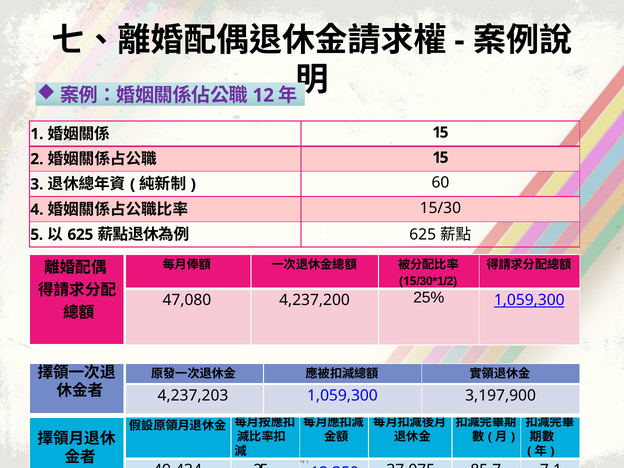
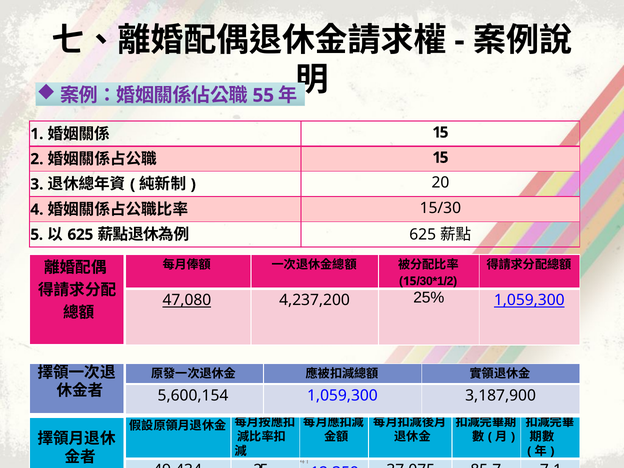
12: 12 -> 55
60: 60 -> 20
47,080 underline: none -> present
4,237,203: 4,237,203 -> 5,600,154
3,197,900: 3,197,900 -> 3,187,900
